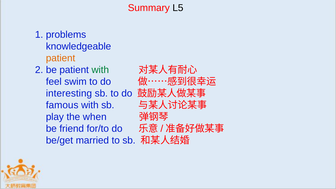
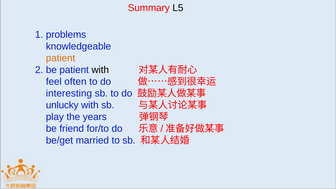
with at (100, 70) colour: green -> black
swim: swim -> often
famous: famous -> unlucky
when: when -> years
